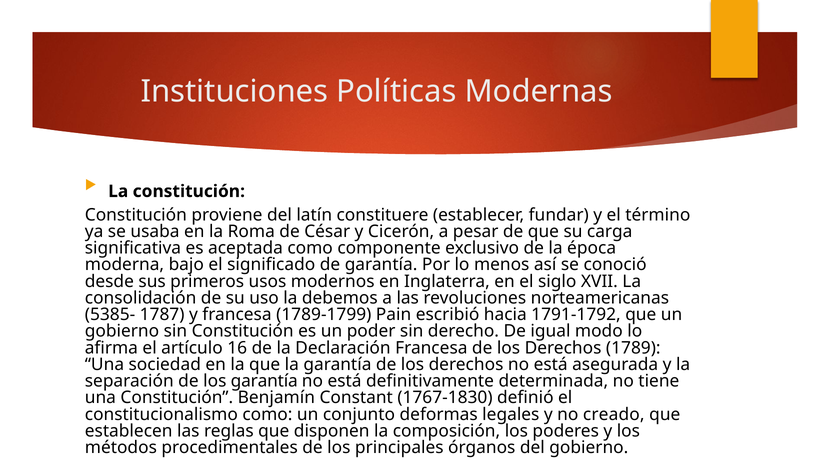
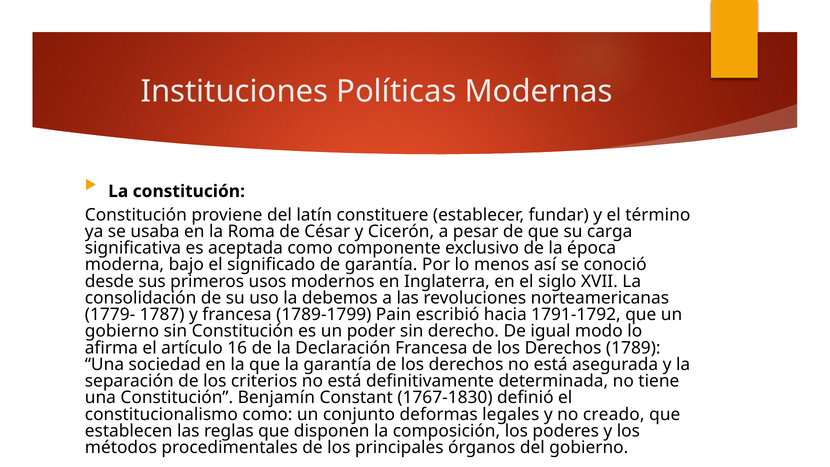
5385-: 5385- -> 1779-
los garantía: garantía -> criterios
